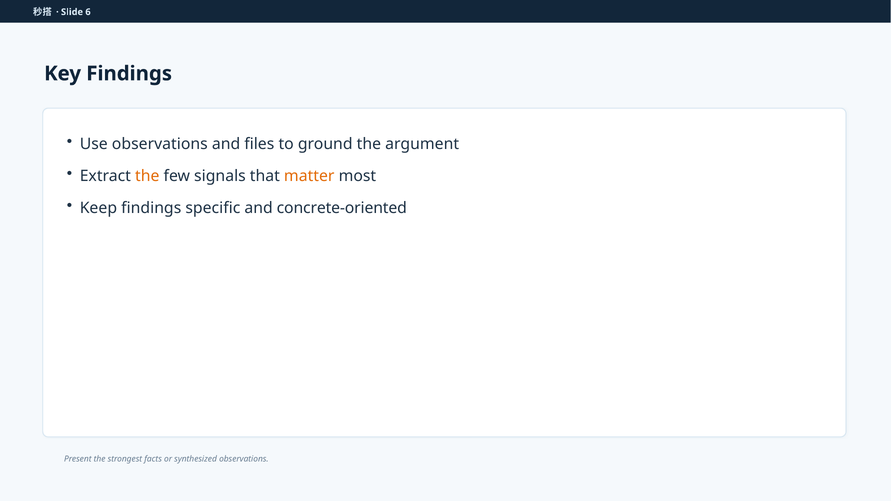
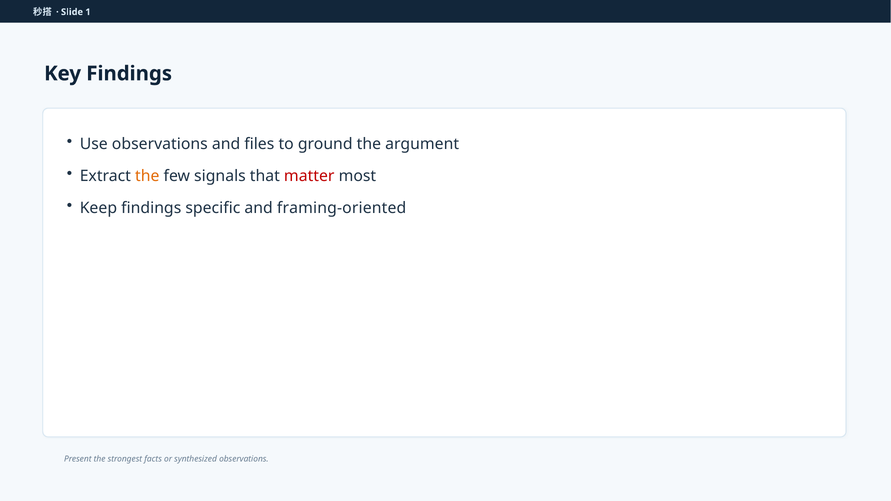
6: 6 -> 1
matter colour: orange -> red
concrete-oriented: concrete-oriented -> framing-oriented
